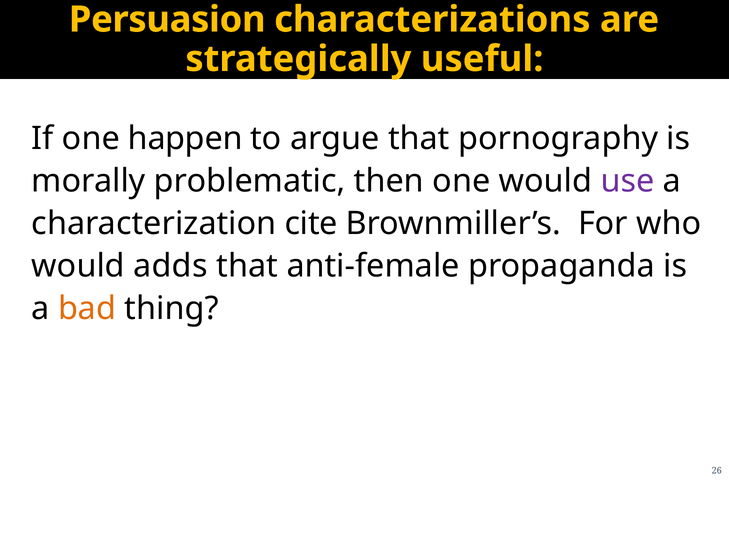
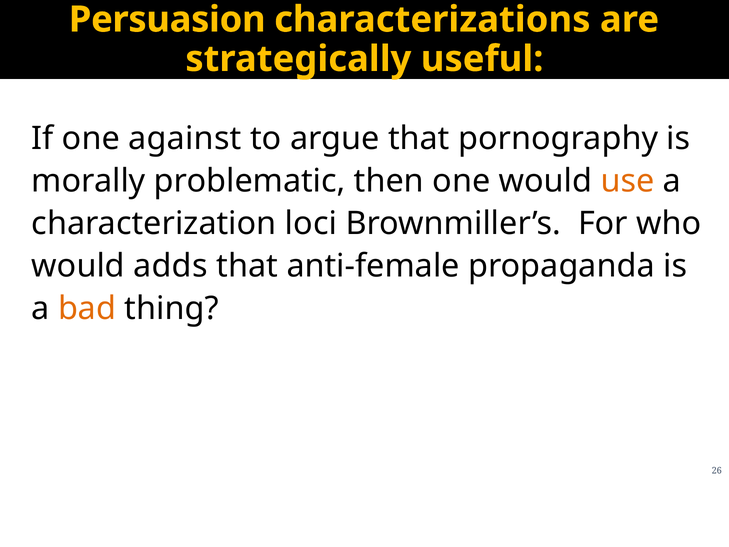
happen: happen -> against
use colour: purple -> orange
cite: cite -> loci
